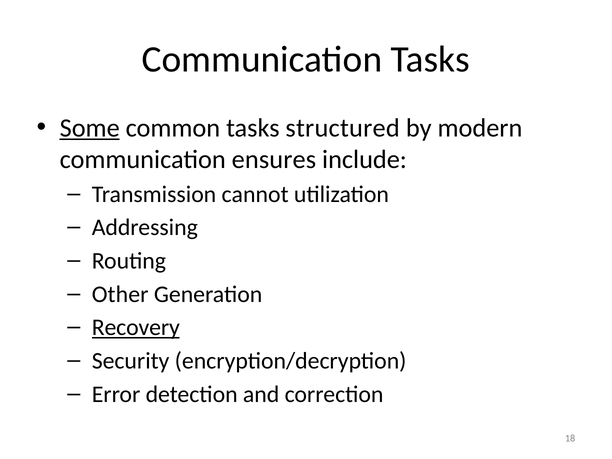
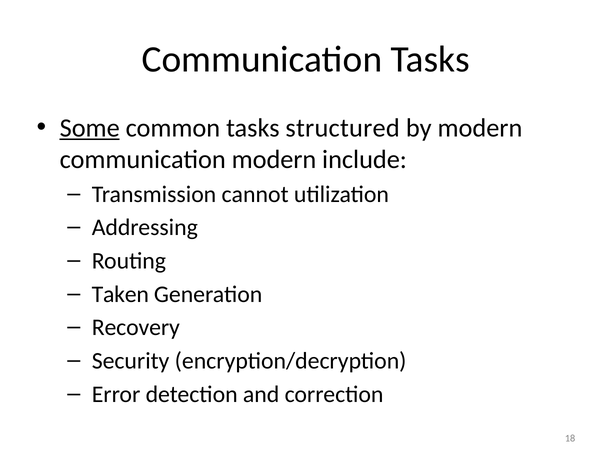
communication ensures: ensures -> modern
Other: Other -> Taken
Recovery underline: present -> none
